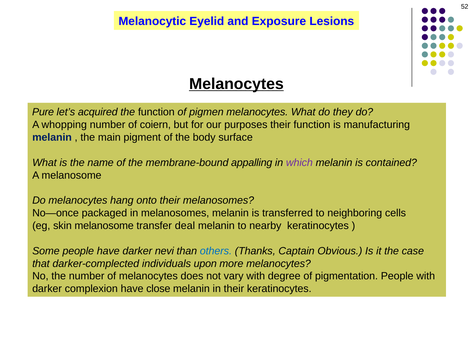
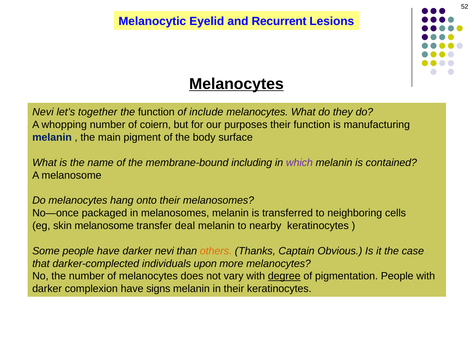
Exposure: Exposure -> Recurrent
Pure at (43, 112): Pure -> Nevi
acquired: acquired -> together
pigmen: pigmen -> include
appalling: appalling -> including
others colour: blue -> orange
degree underline: none -> present
close: close -> signs
